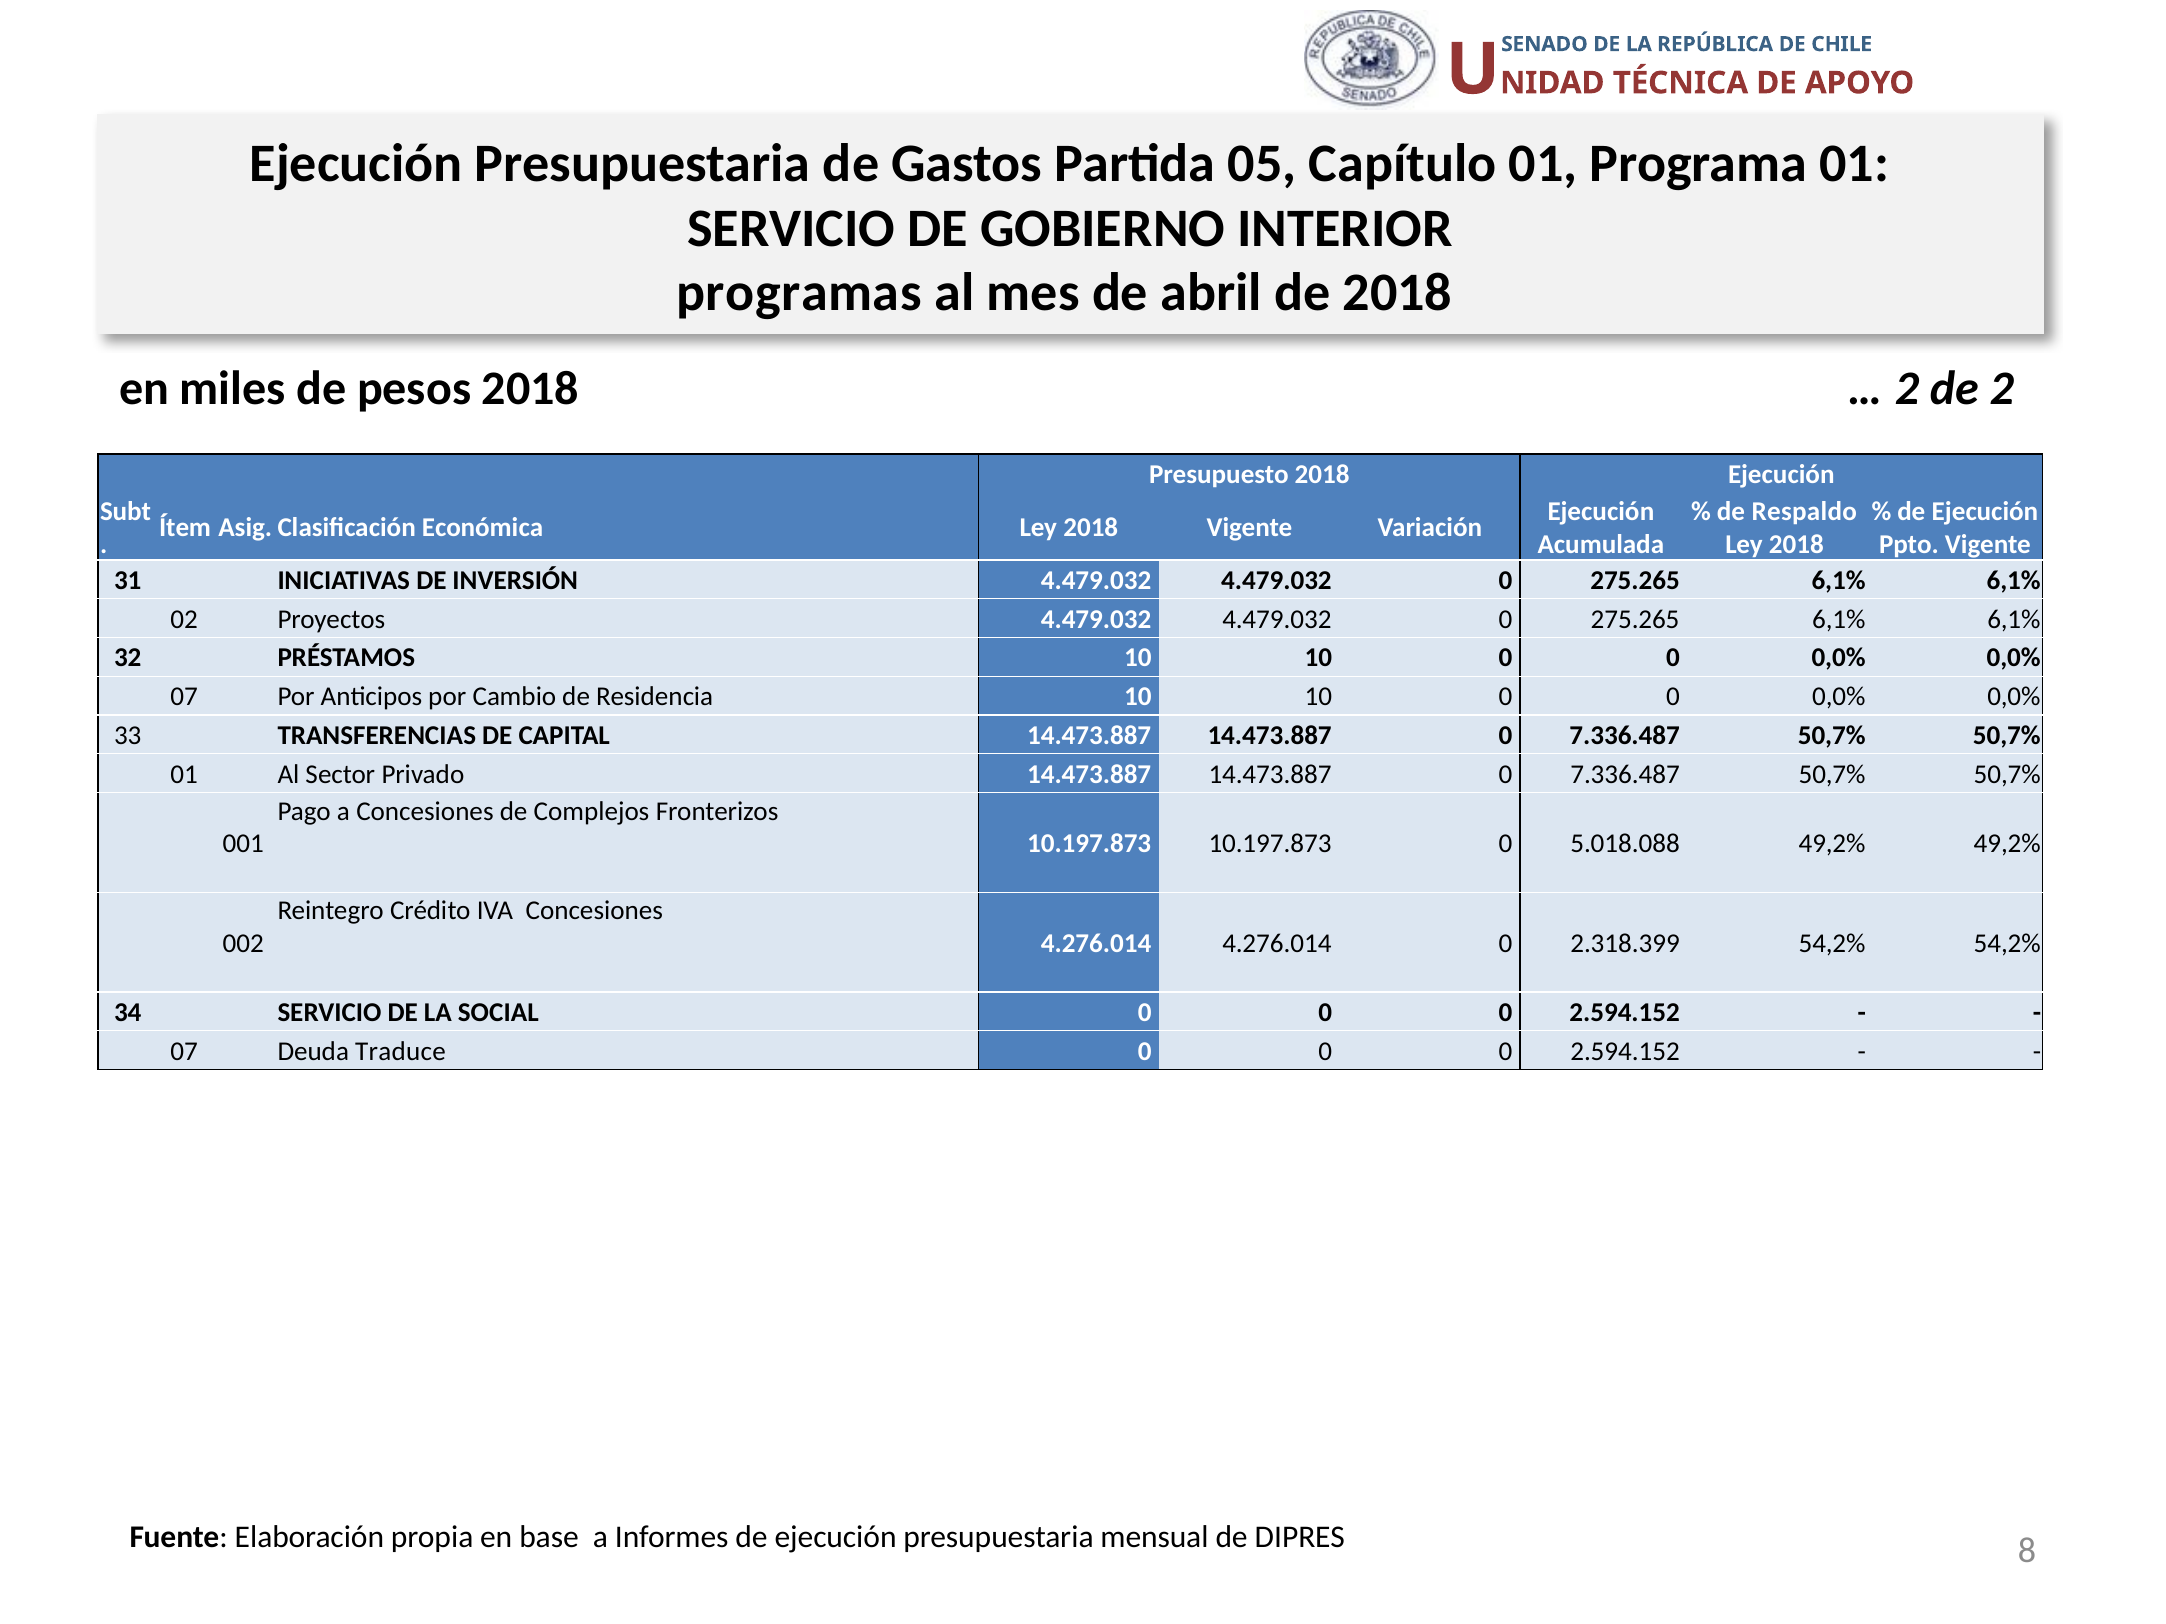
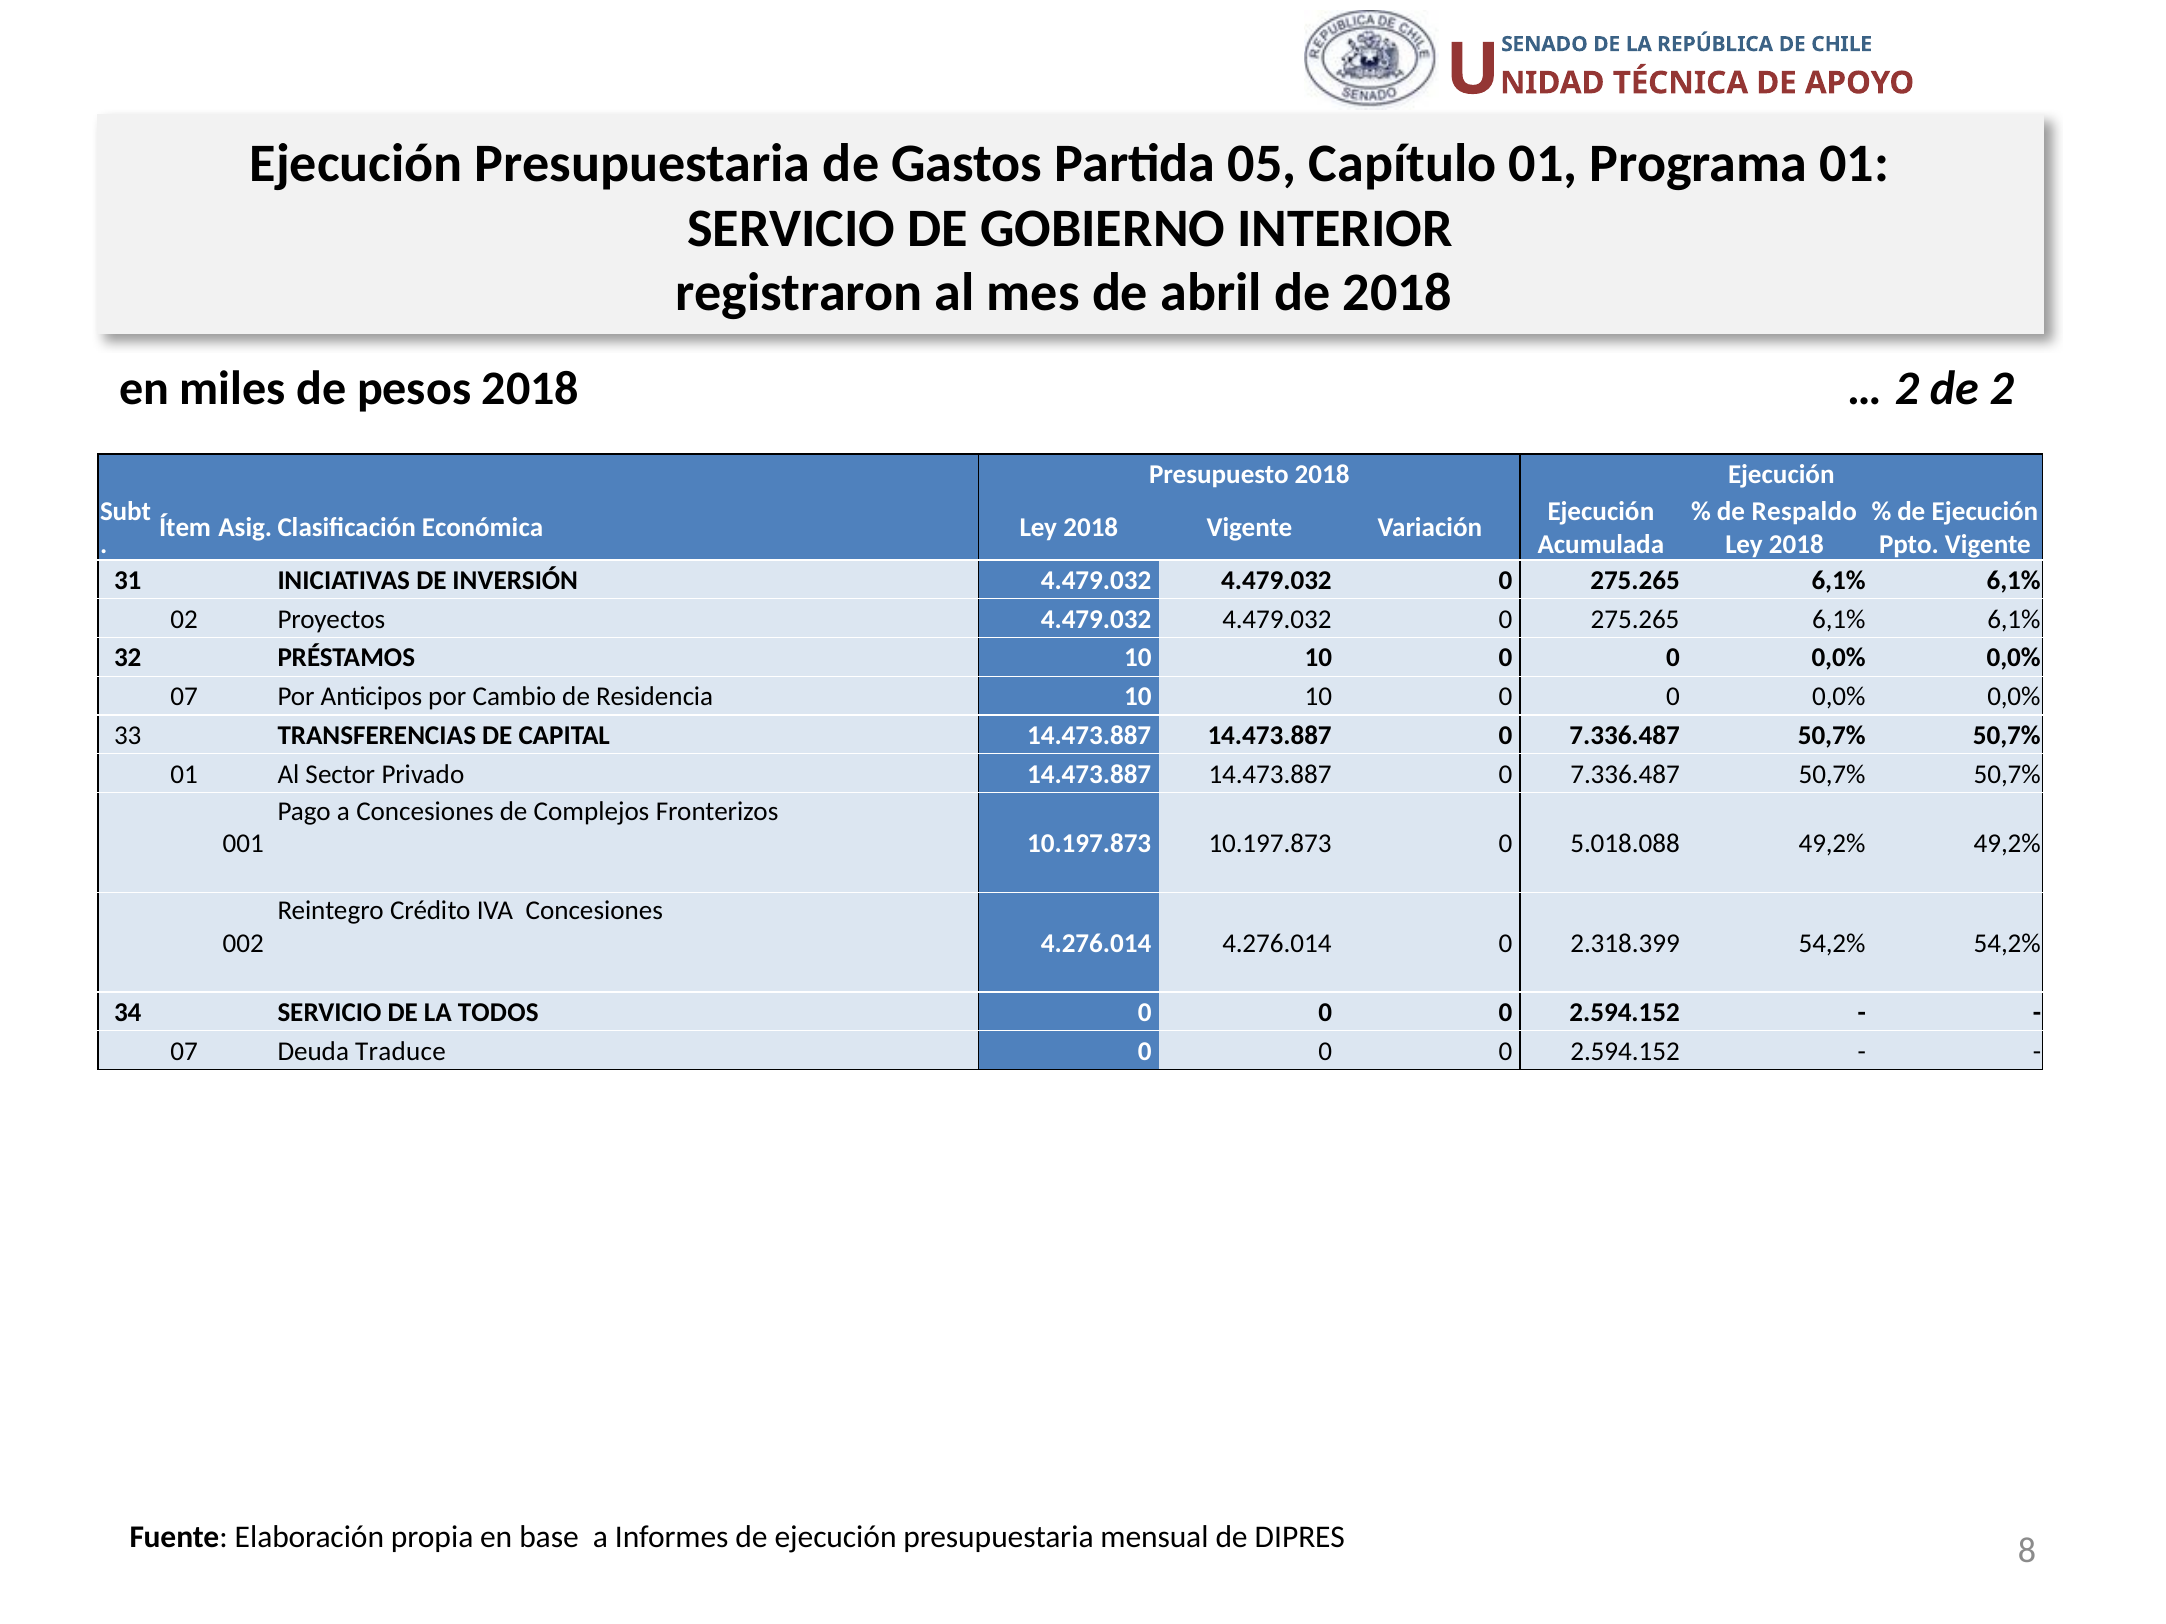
programas: programas -> registraron
SOCIAL: SOCIAL -> TODOS
